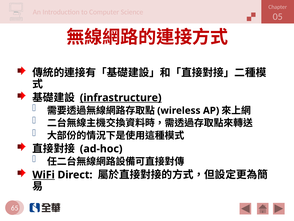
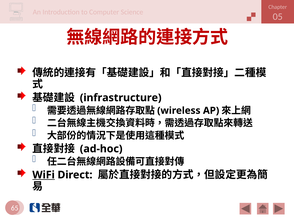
infrastructure underline: present -> none
